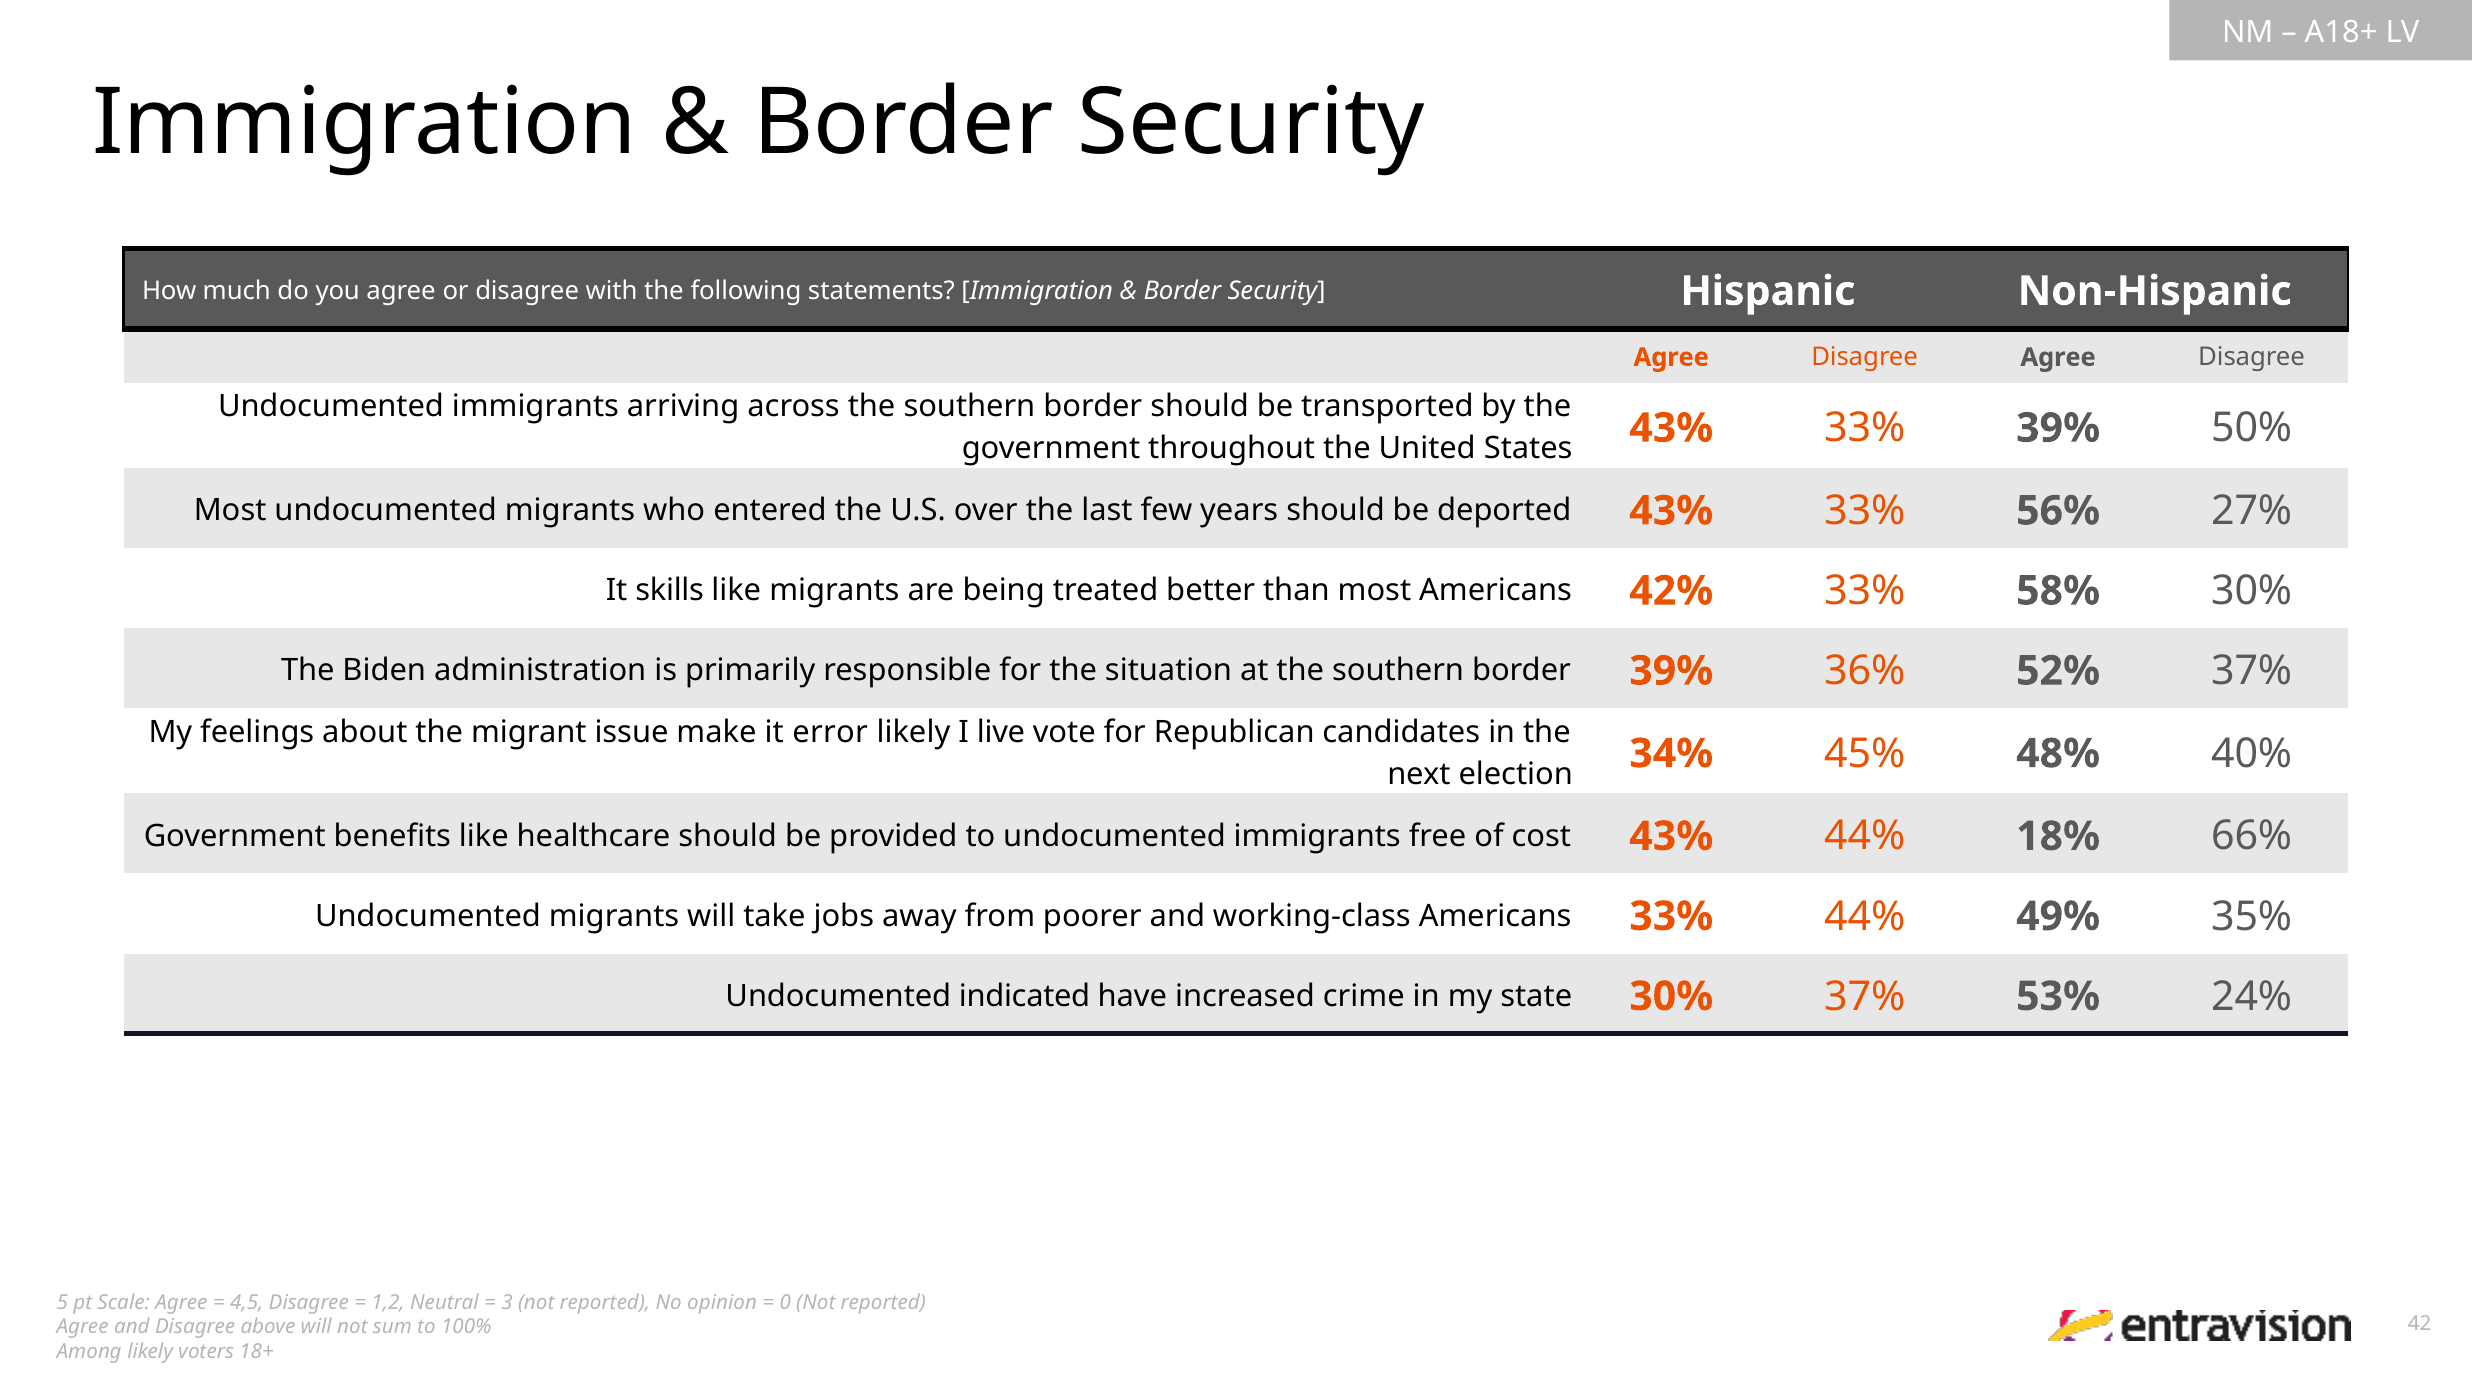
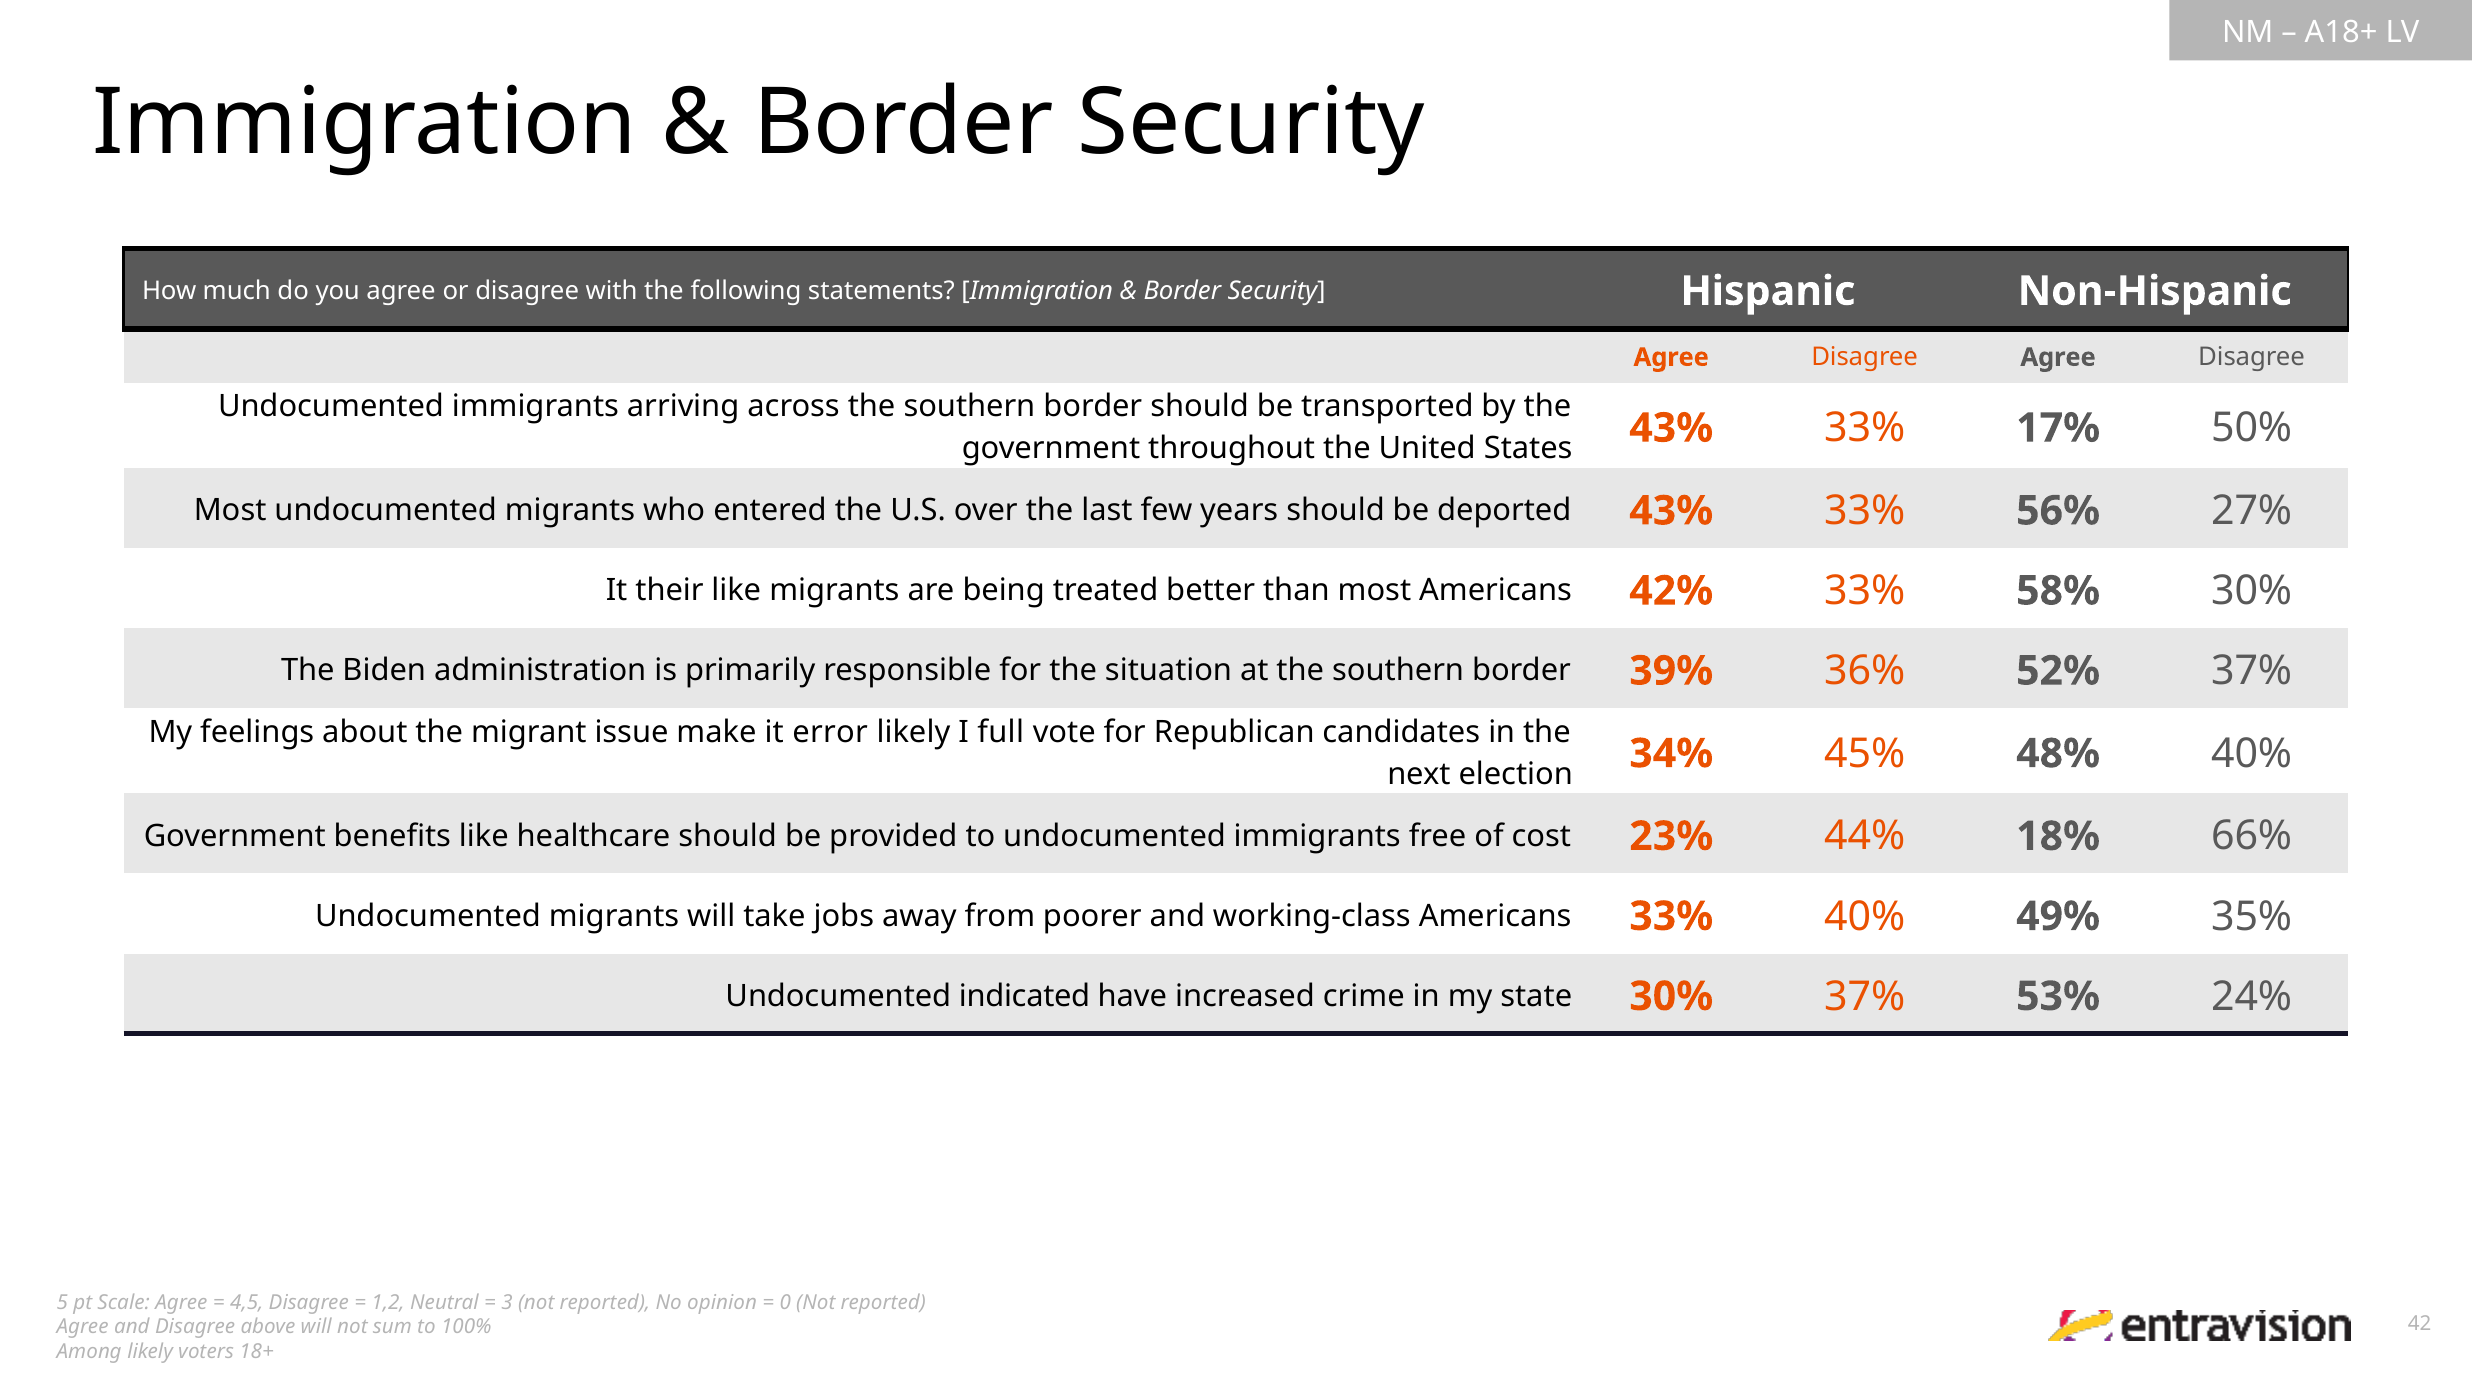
33% 39%: 39% -> 17%
skills: skills -> their
live: live -> full
cost 43%: 43% -> 23%
33% 44%: 44% -> 40%
